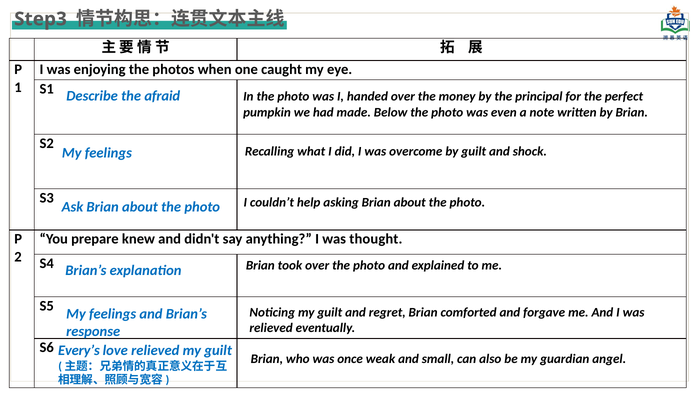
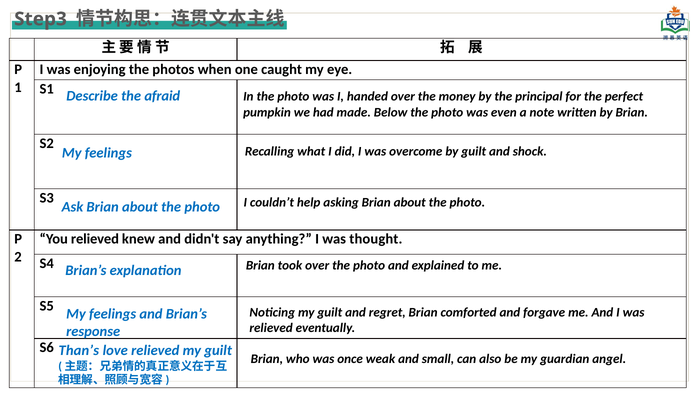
You prepare: prepare -> relieved
Every’s: Every’s -> Than’s
